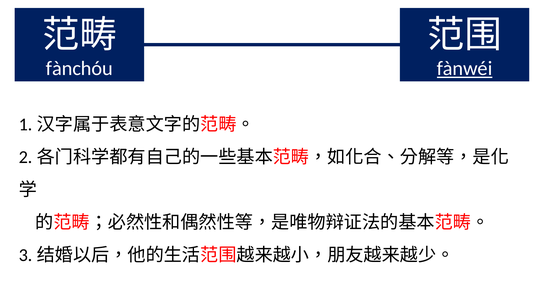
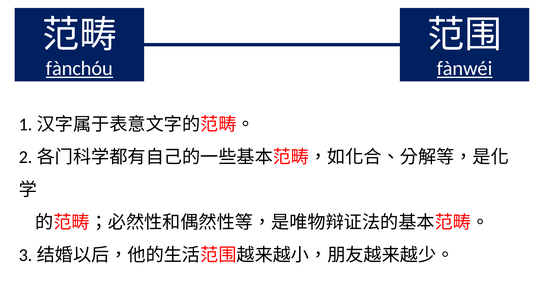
fànchóu underline: none -> present
